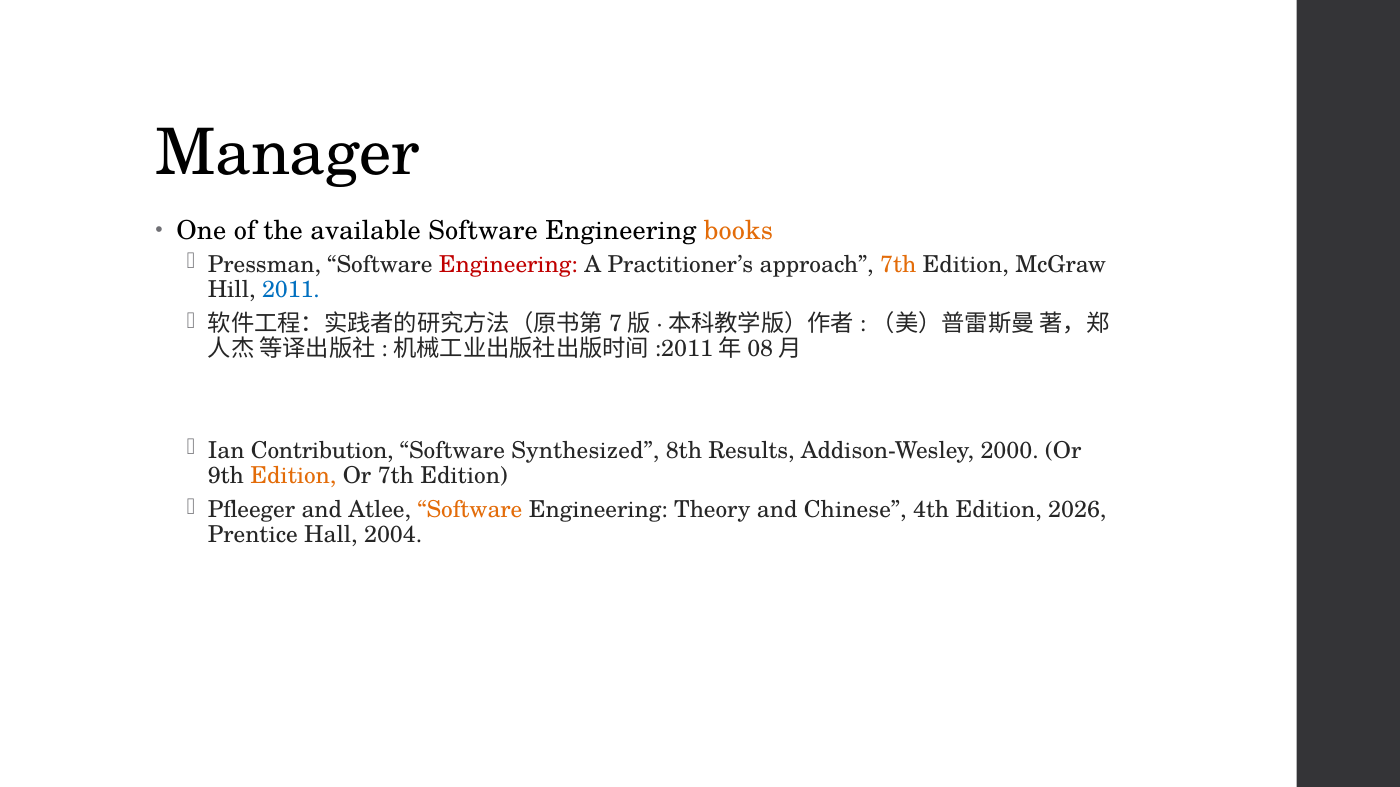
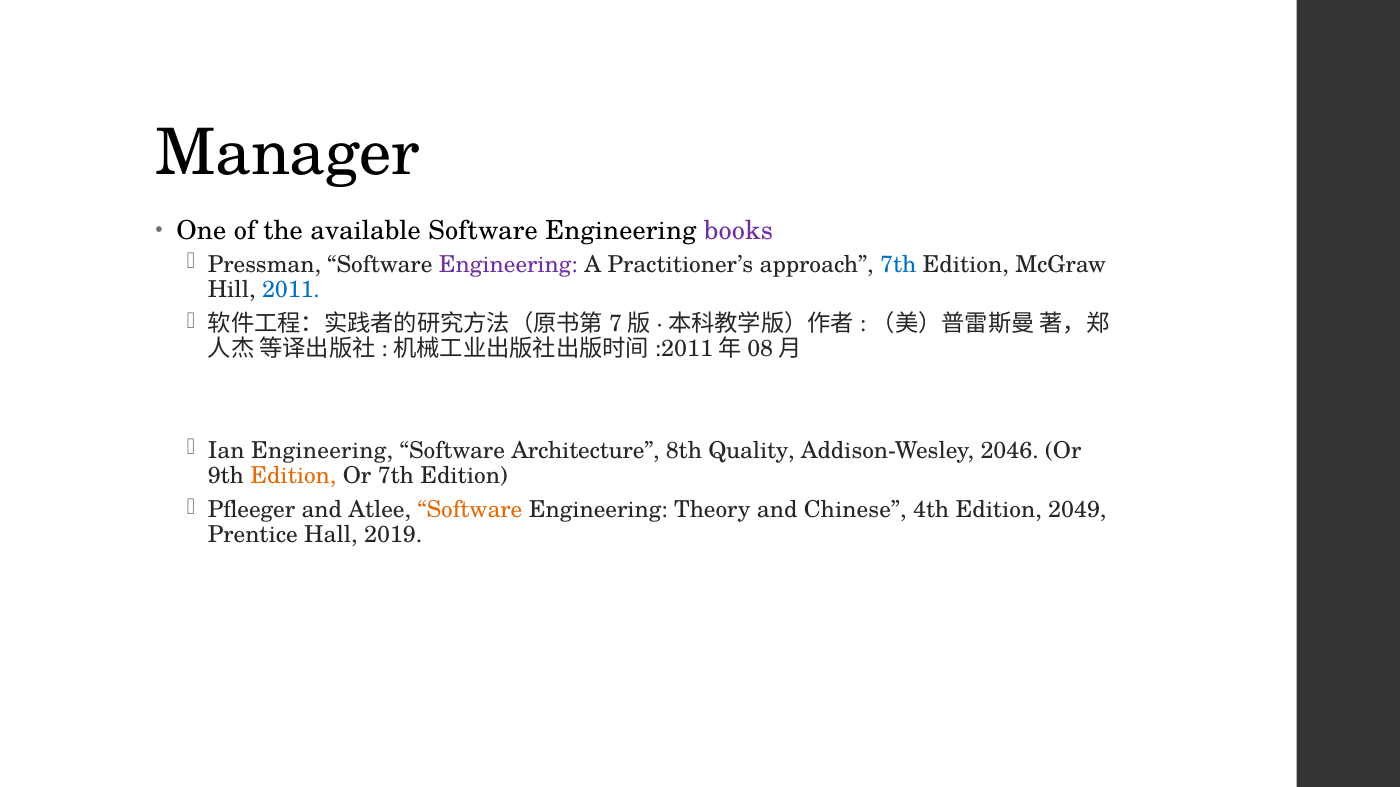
books colour: orange -> purple
Engineering at (508, 265) colour: red -> purple
7th at (898, 265) colour: orange -> blue
Ian Contribution: Contribution -> Engineering
Synthesized: Synthesized -> Architecture
Results: Results -> Quality
2000: 2000 -> 2046
2026: 2026 -> 2049
2004: 2004 -> 2019
